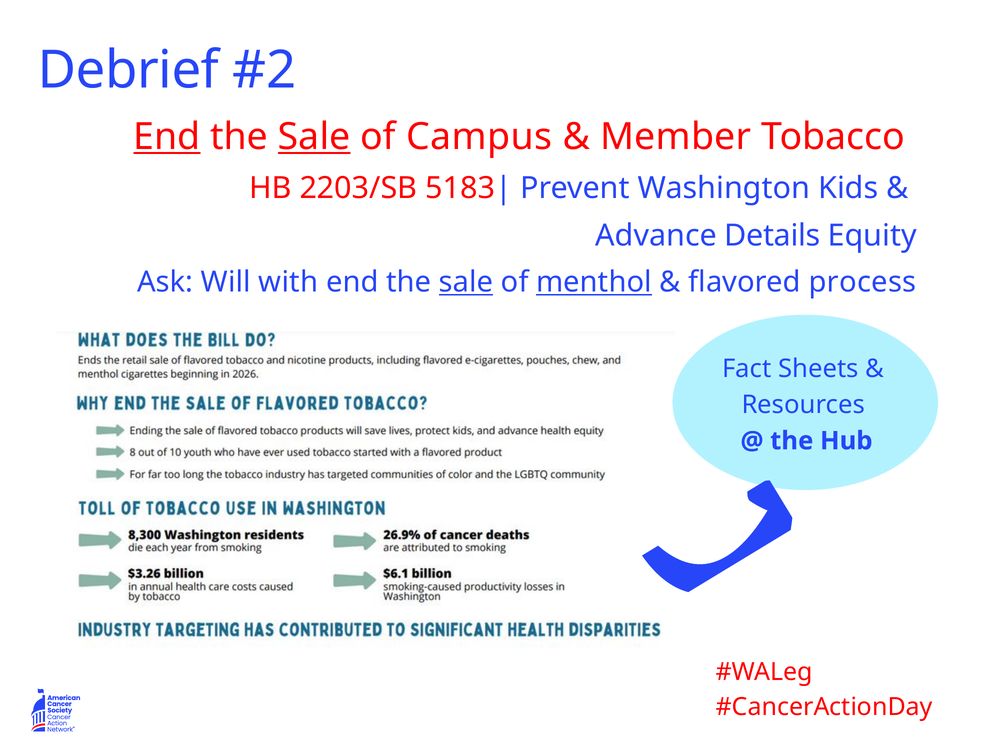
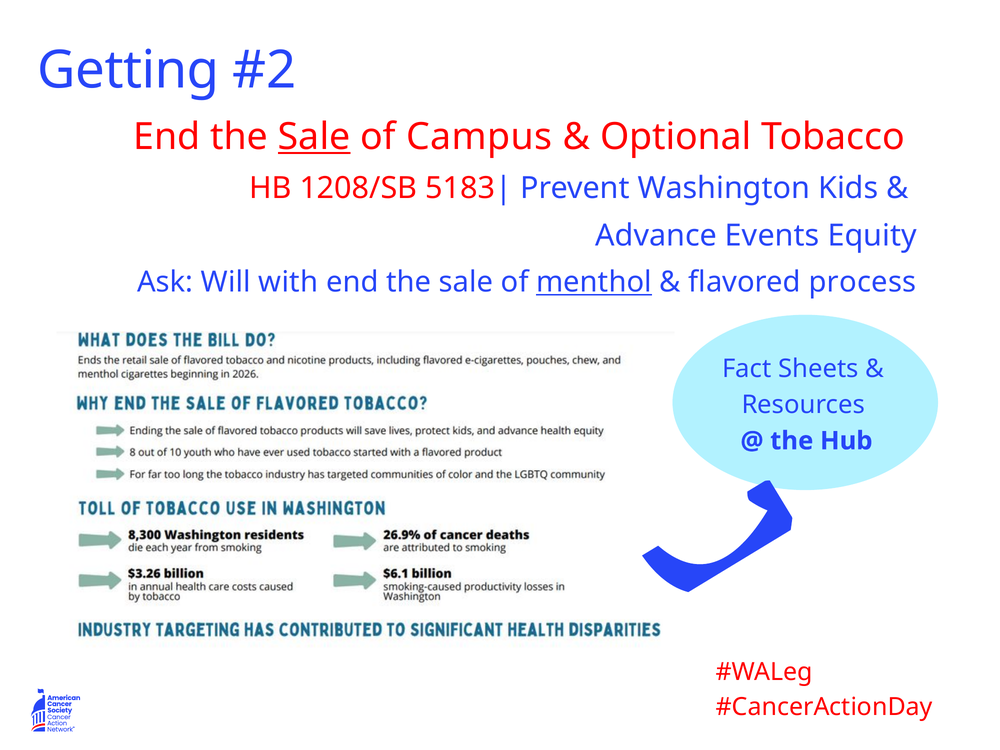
Debrief: Debrief -> Getting
End at (167, 137) underline: present -> none
Member: Member -> Optional
2203/SB: 2203/SB -> 1208/SB
Details: Details -> Events
sale at (466, 282) underline: present -> none
